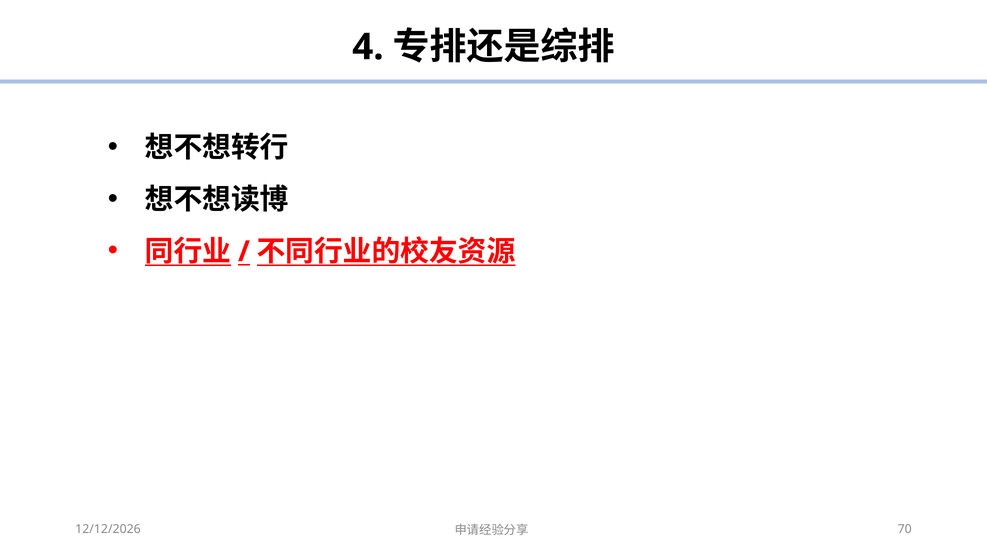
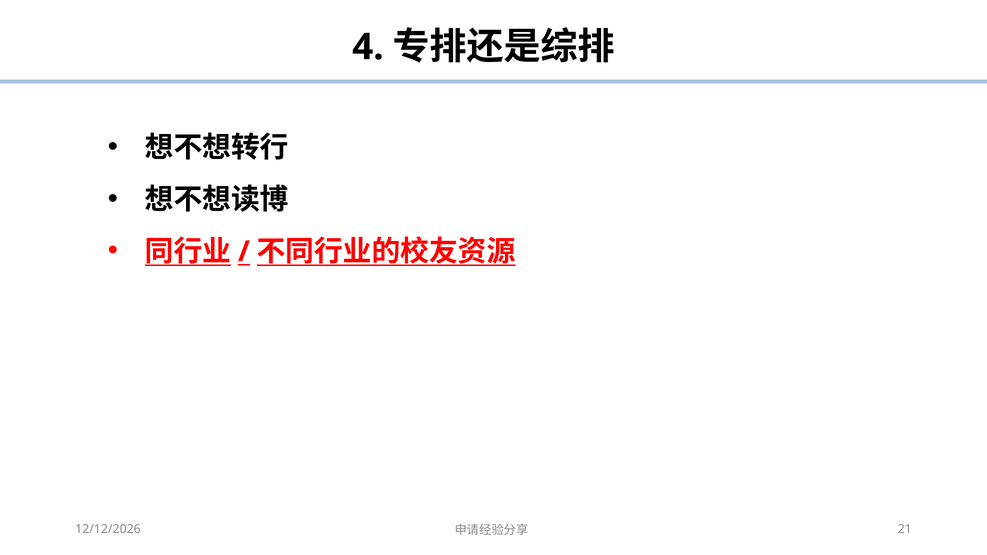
70: 70 -> 21
